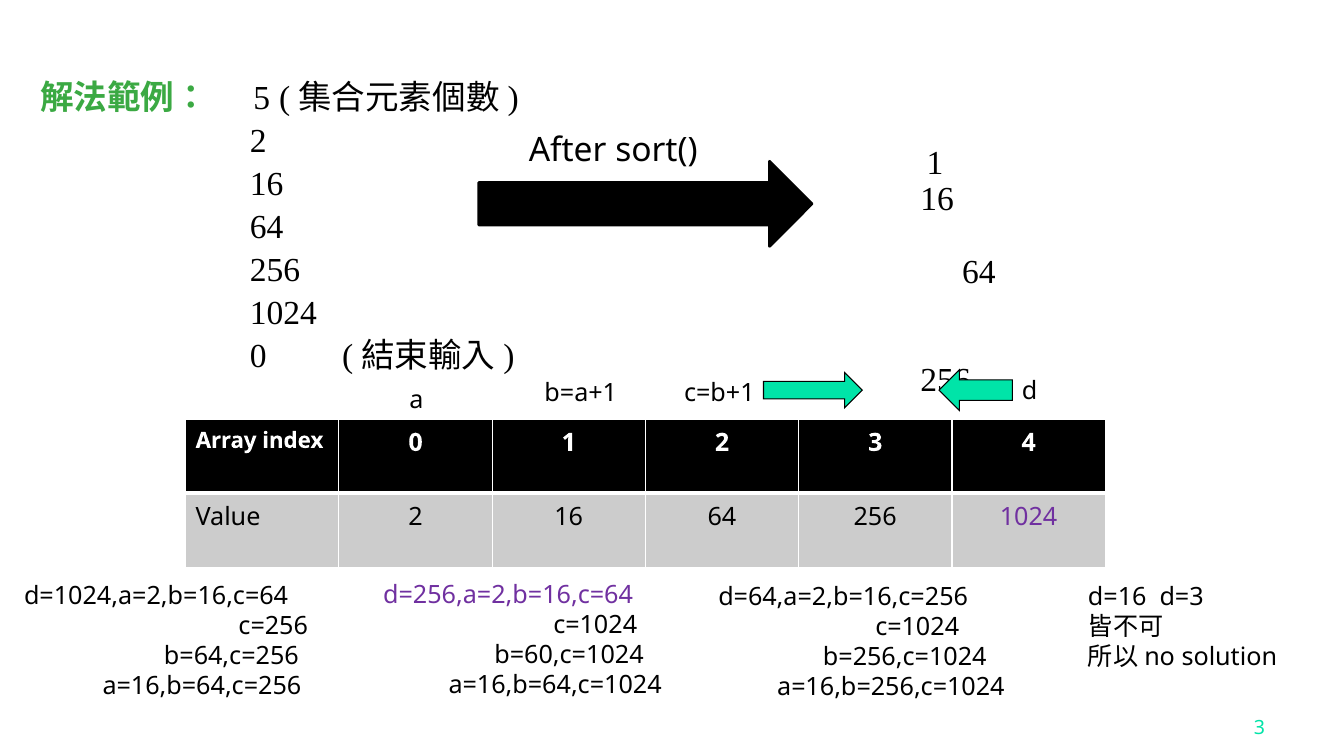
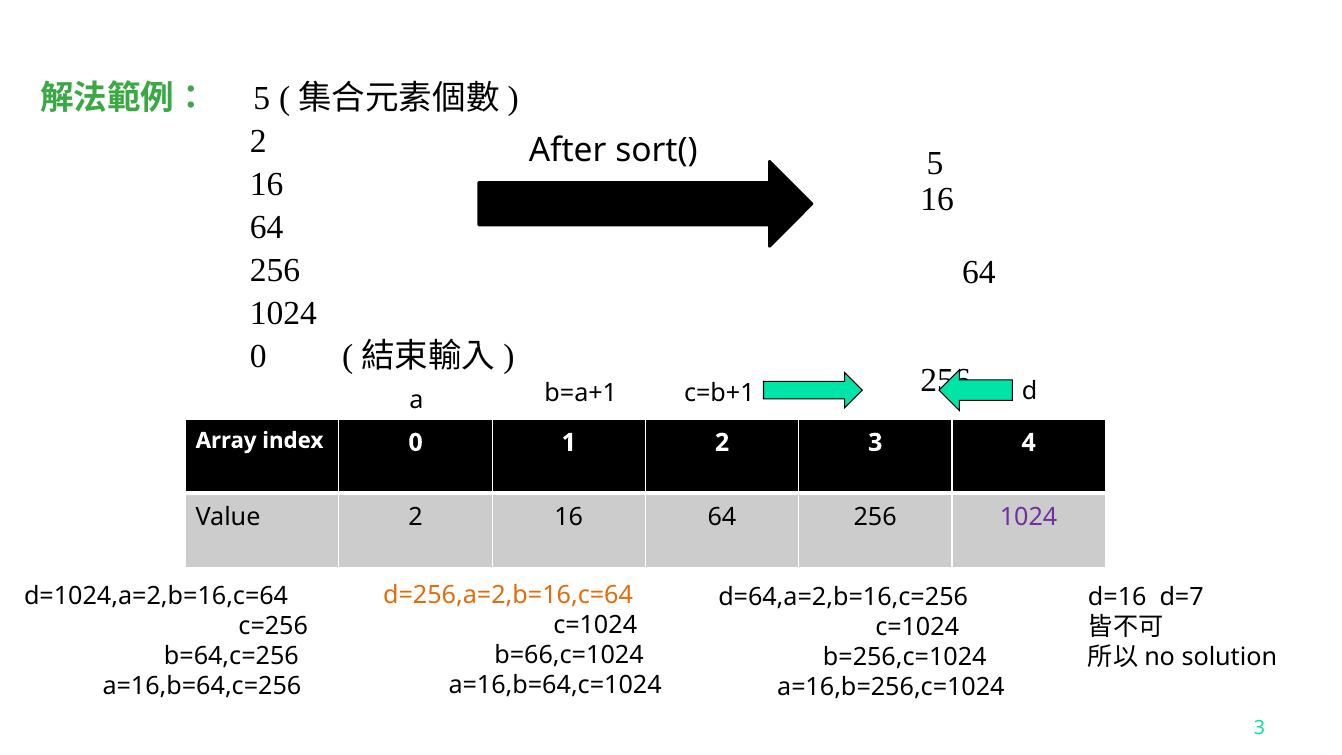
sort( 1: 1 -> 5
d=256,a=2,b=16,c=64 colour: purple -> orange
d=3: d=3 -> d=7
b=60,c=1024: b=60,c=1024 -> b=66,c=1024
